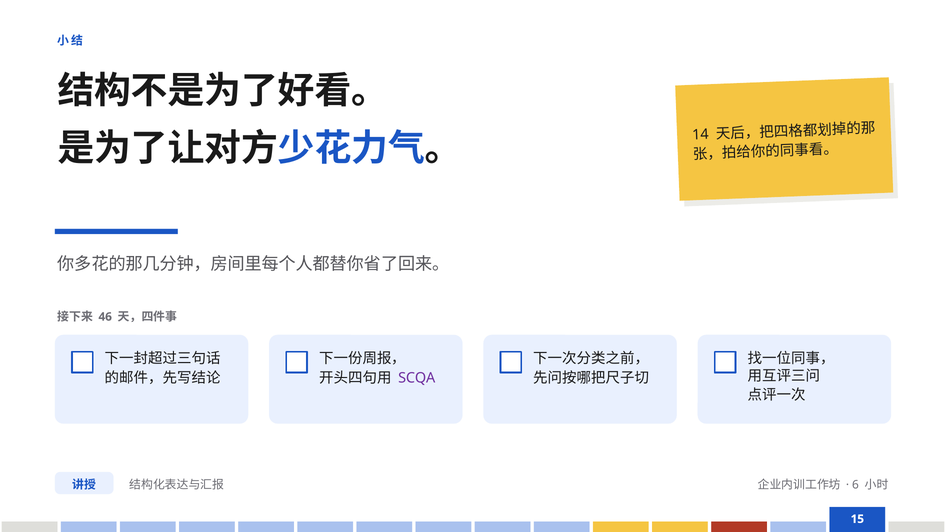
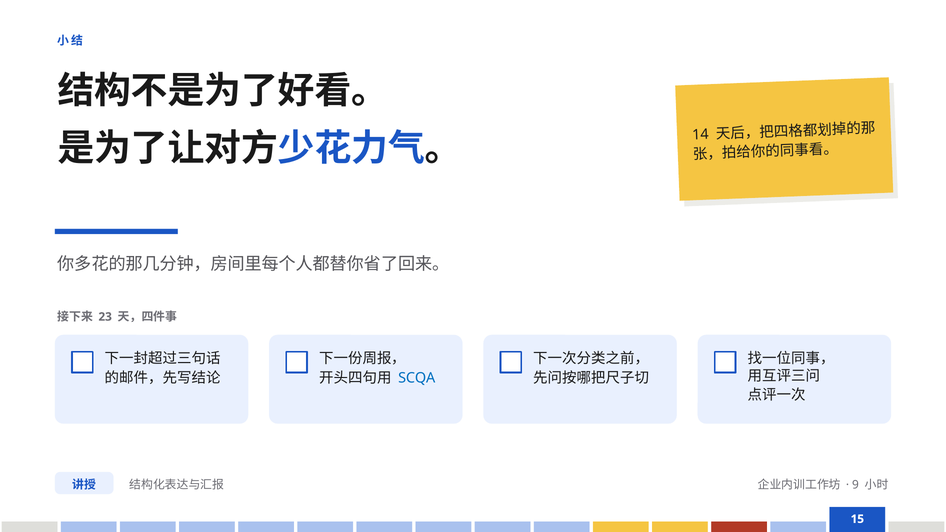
46: 46 -> 23
SCQA colour: purple -> blue
6: 6 -> 9
